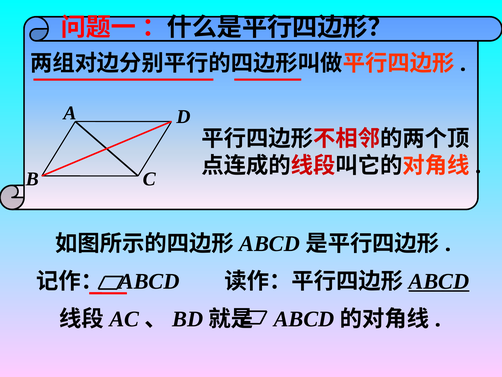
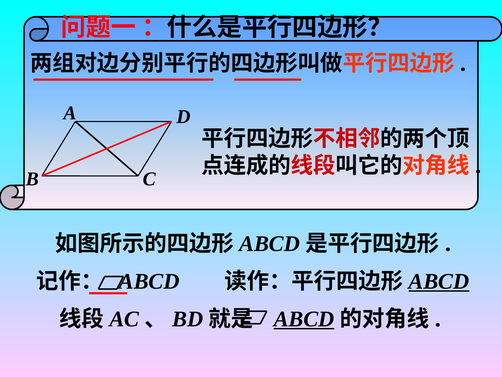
ABCD at (304, 319) underline: none -> present
